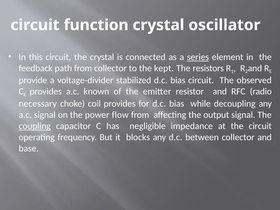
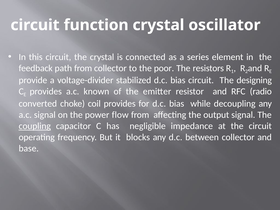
series underline: present -> none
kept: kept -> poor
observed: observed -> designing
necessary: necessary -> converted
